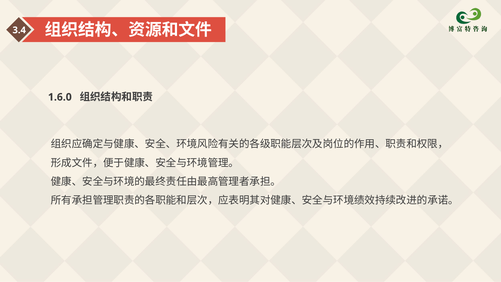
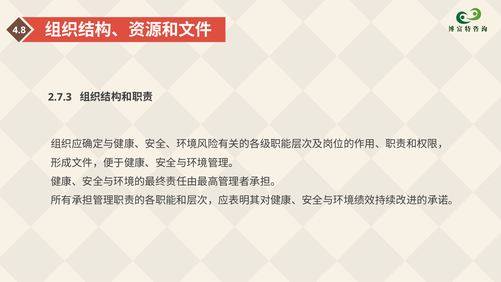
3.4: 3.4 -> 4.8
1.6.0: 1.6.0 -> 2.7.3
